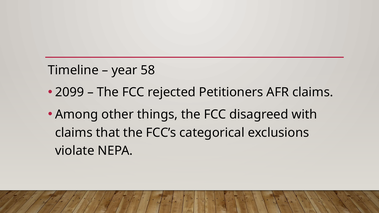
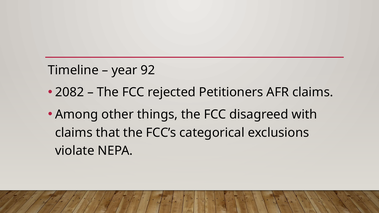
58: 58 -> 92
2099: 2099 -> 2082
